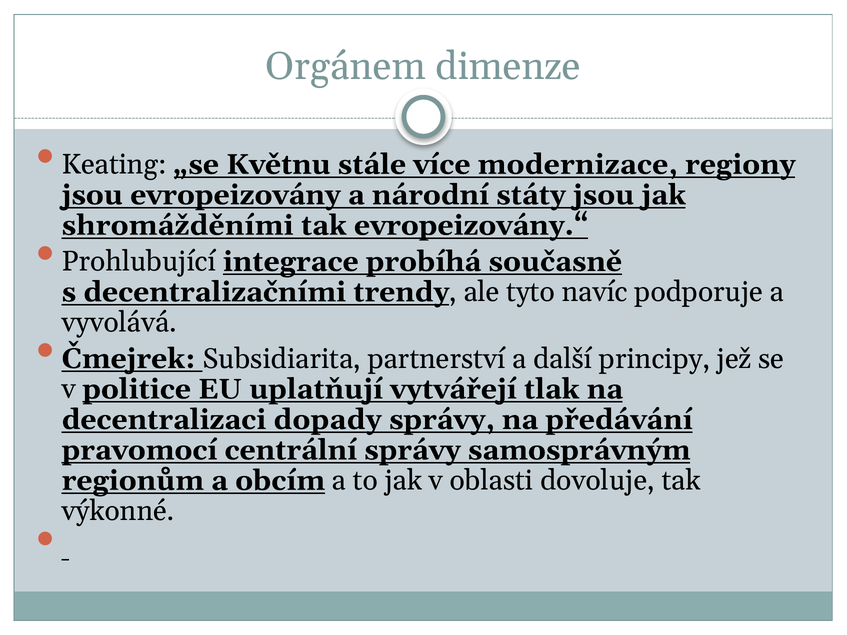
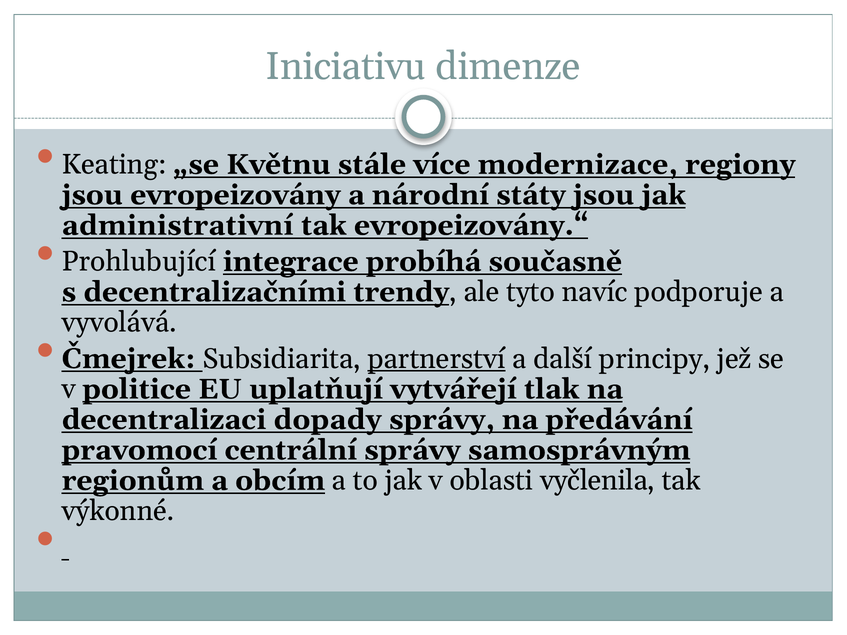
Orgánem: Orgánem -> Iniciativu
shromážděními: shromážděními -> administrativní
partnerství underline: none -> present
dovoluje: dovoluje -> vyčlenila
